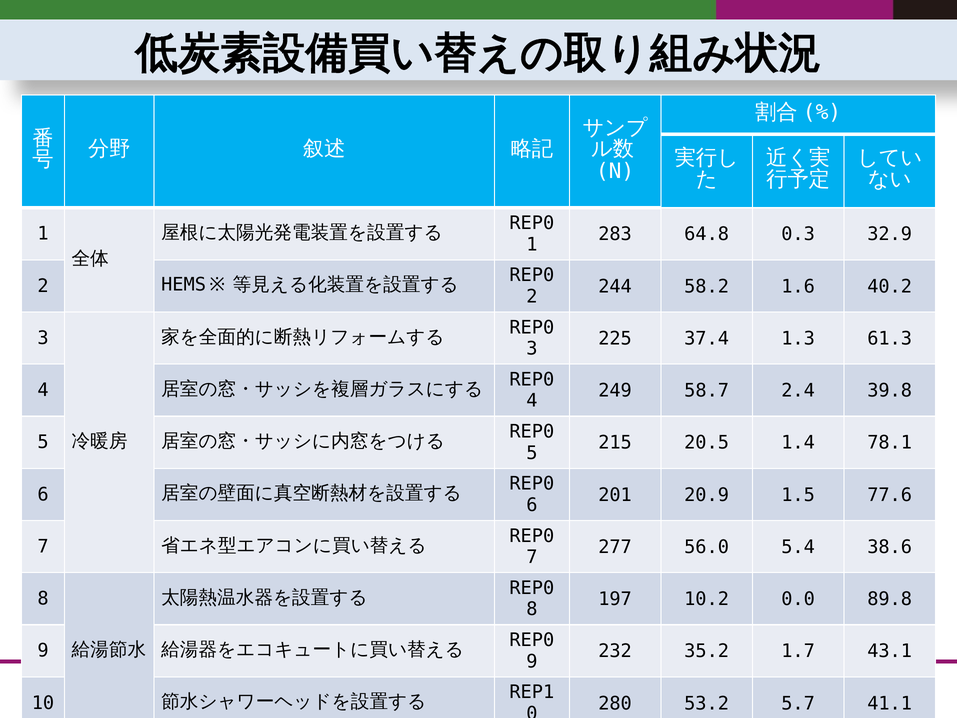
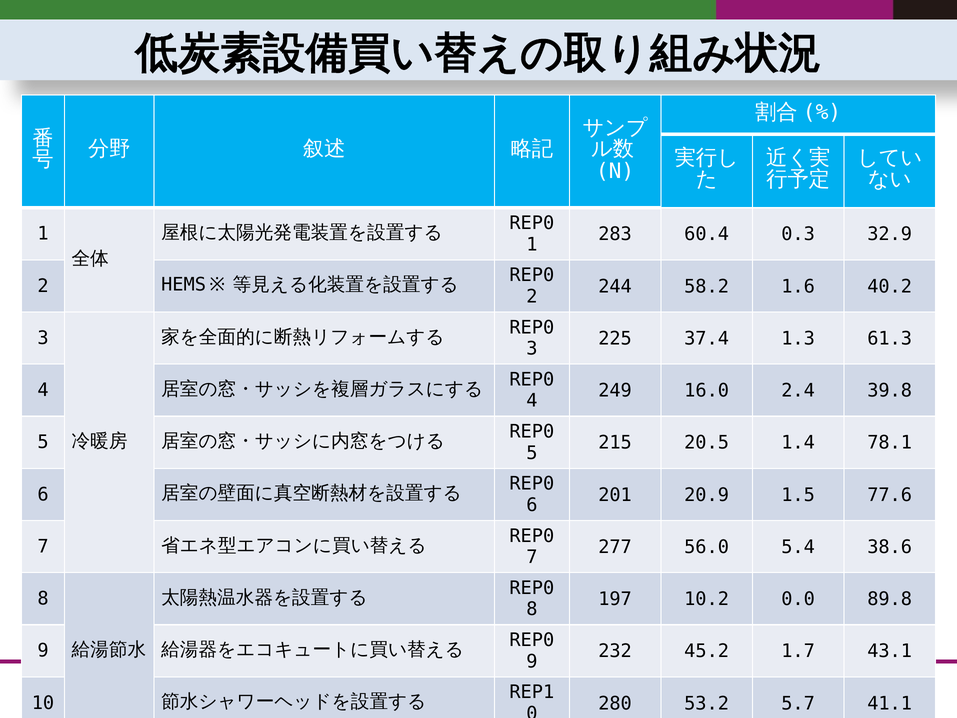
64.8: 64.8 -> 60.4
58.7: 58.7 -> 16.0
35.2: 35.2 -> 45.2
